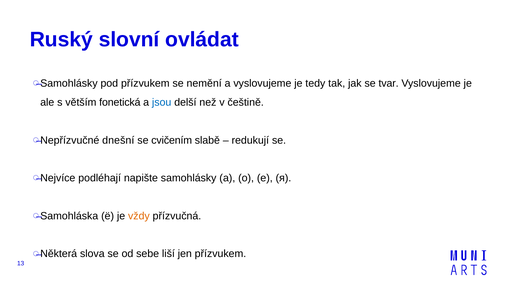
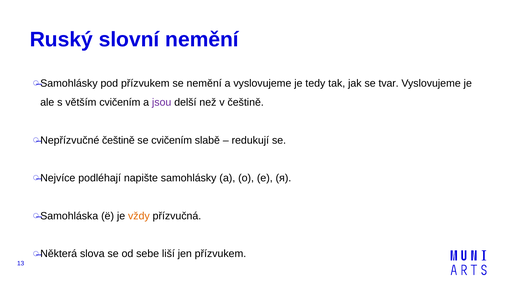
slovní ovládat: ovládat -> nemění
větším fonetická: fonetická -> cvičením
jsou colour: blue -> purple
dnešní at (118, 140): dnešní -> češtině
